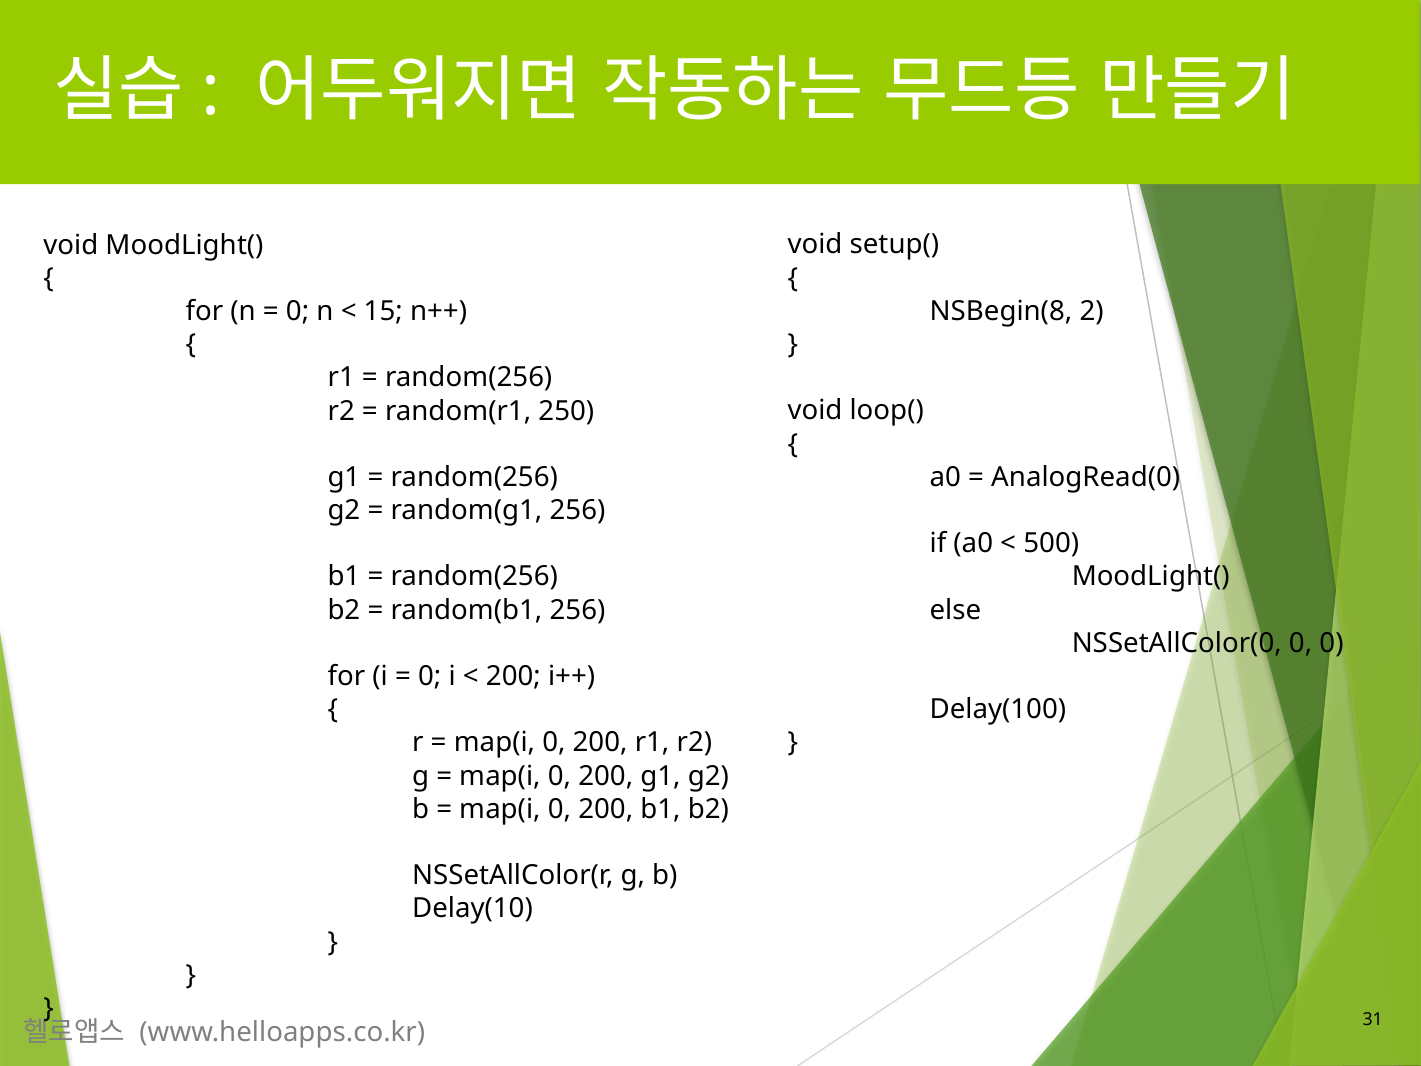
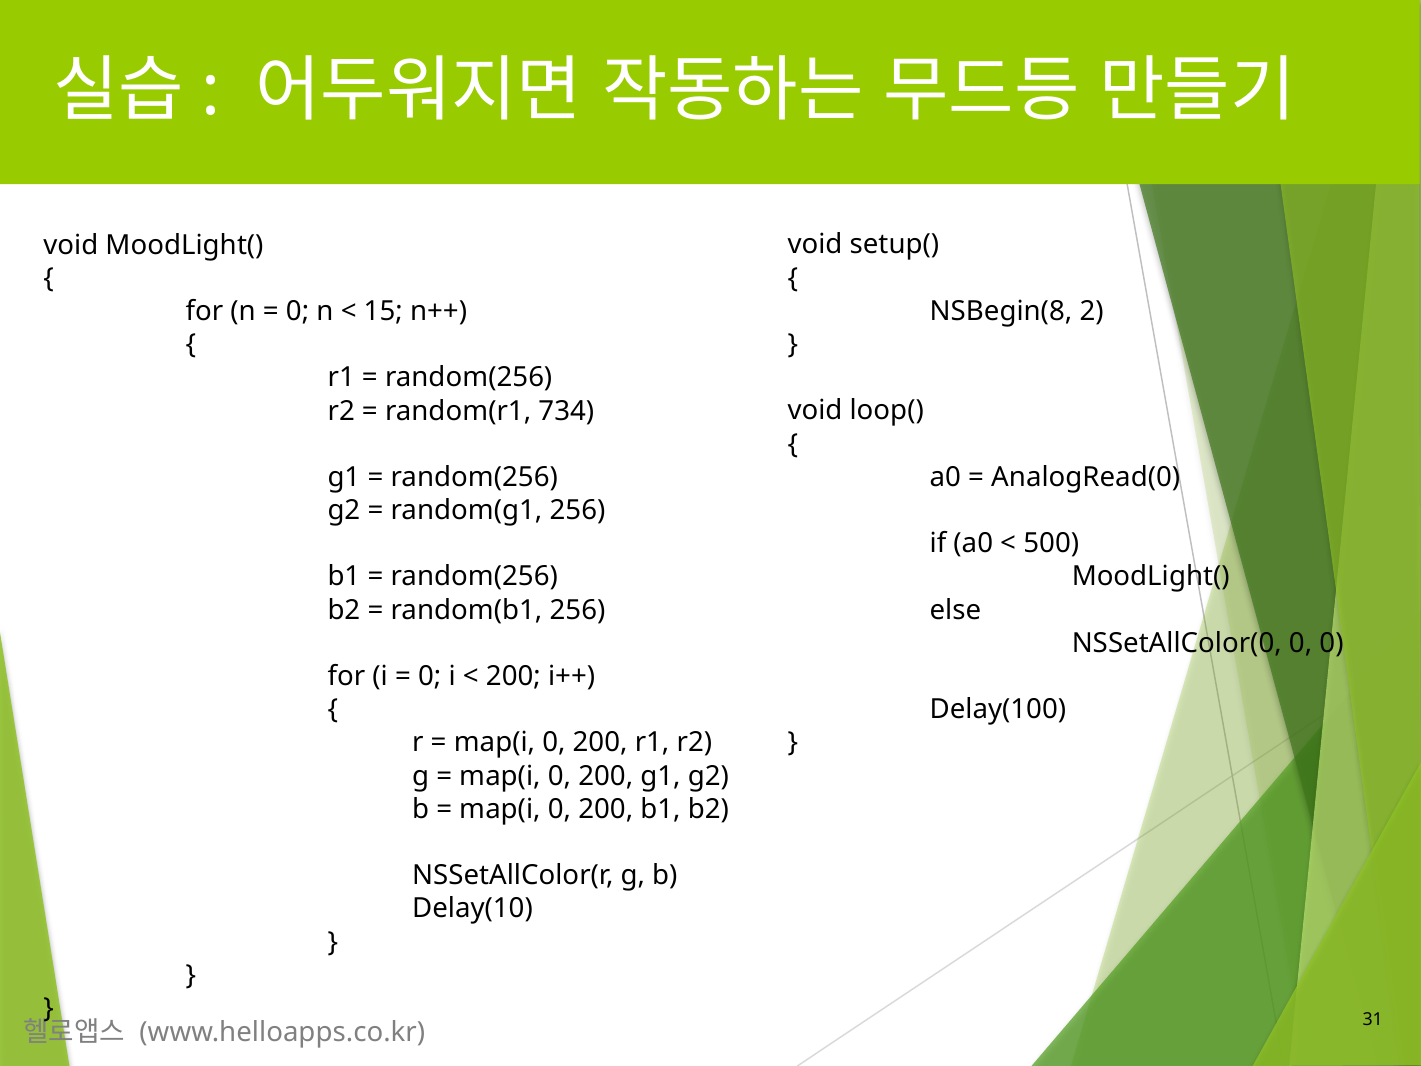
250: 250 -> 734
